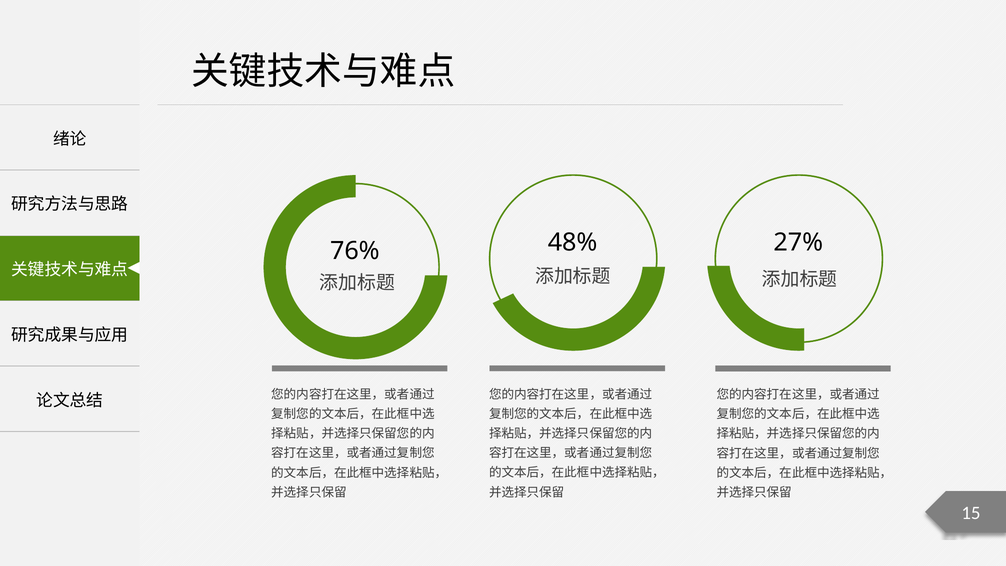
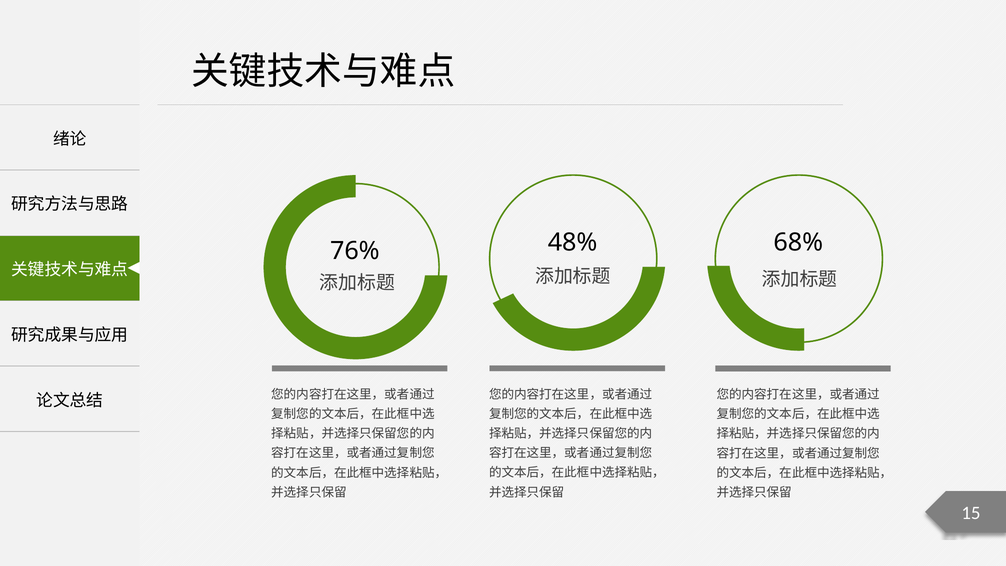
27%: 27% -> 68%
